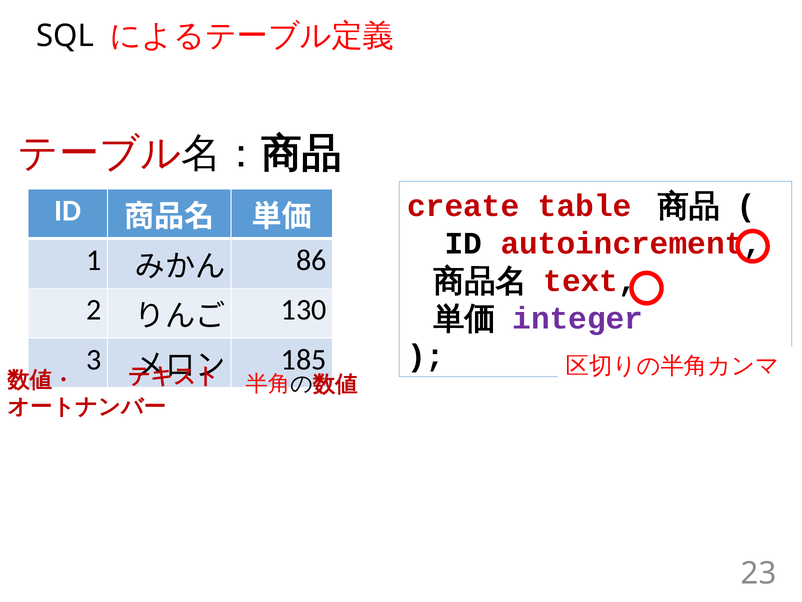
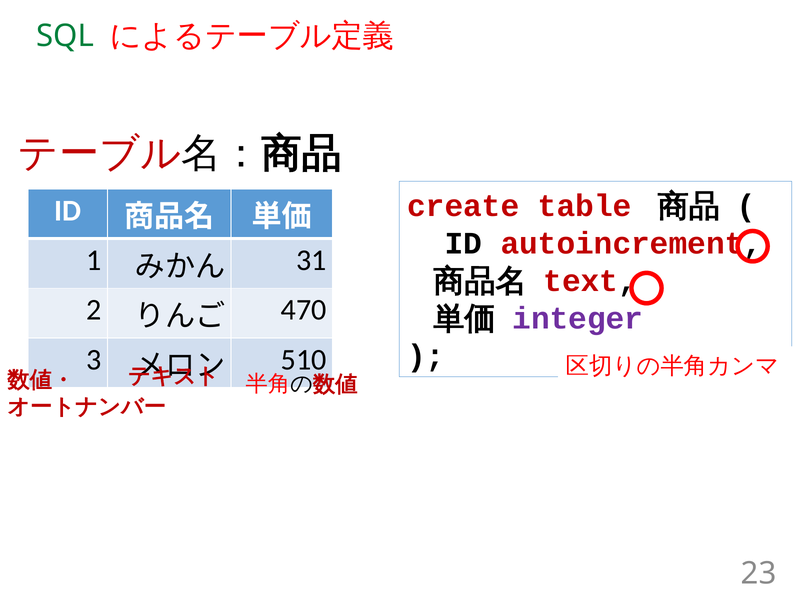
SQL colour: black -> green
86: 86 -> 31
130: 130 -> 470
185: 185 -> 510
